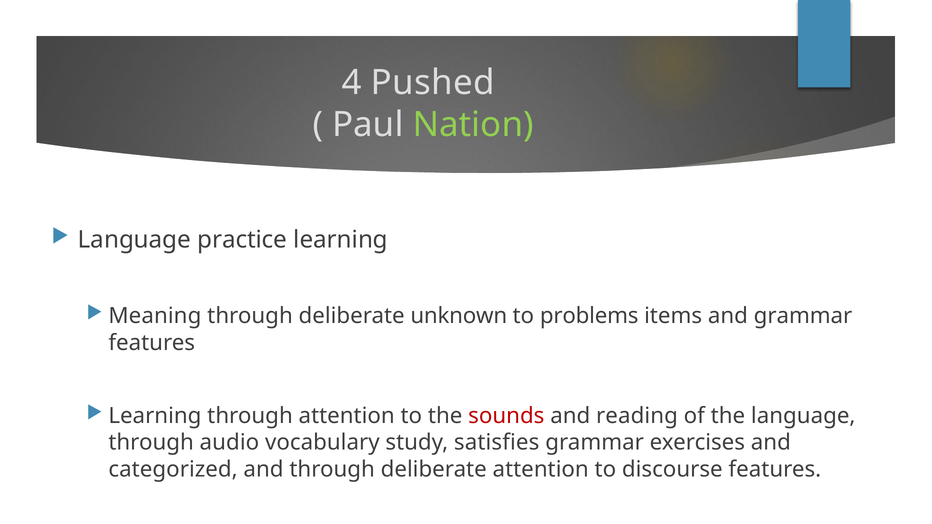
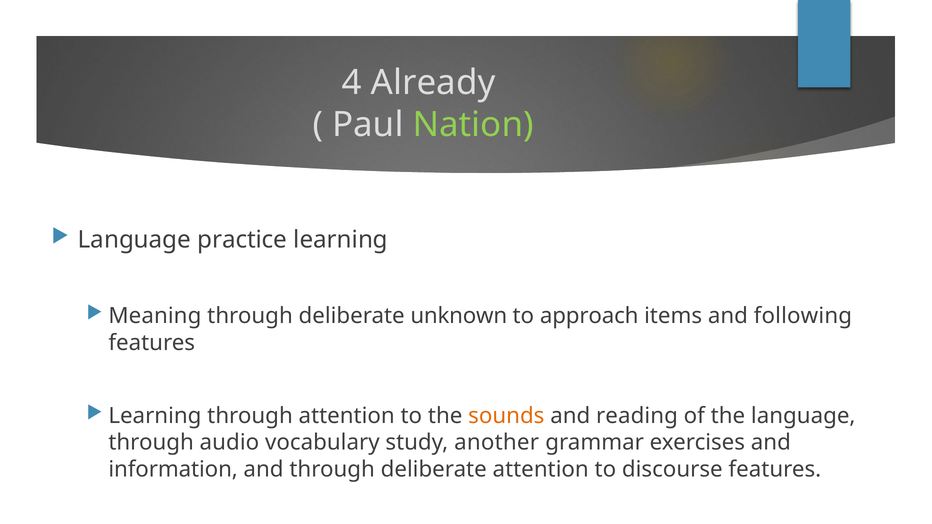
Pushed: Pushed -> Already
problems: problems -> approach
and grammar: grammar -> following
sounds colour: red -> orange
satisfies: satisfies -> another
categorized: categorized -> information
